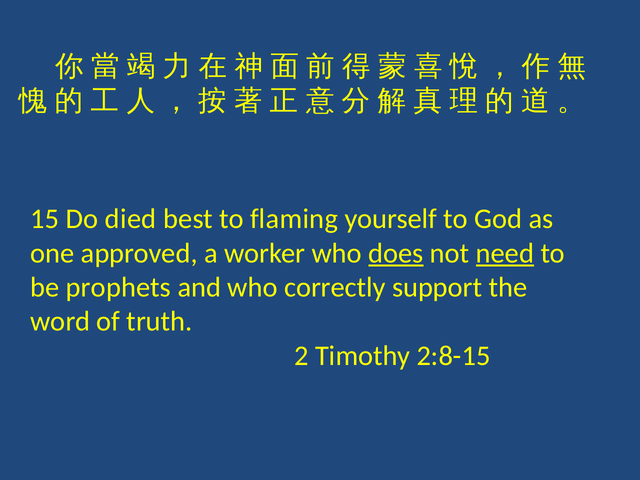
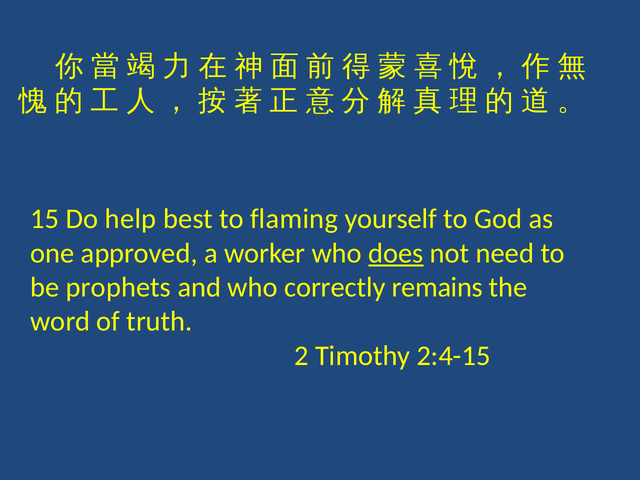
died: died -> help
need underline: present -> none
support: support -> remains
2:8-15: 2:8-15 -> 2:4-15
